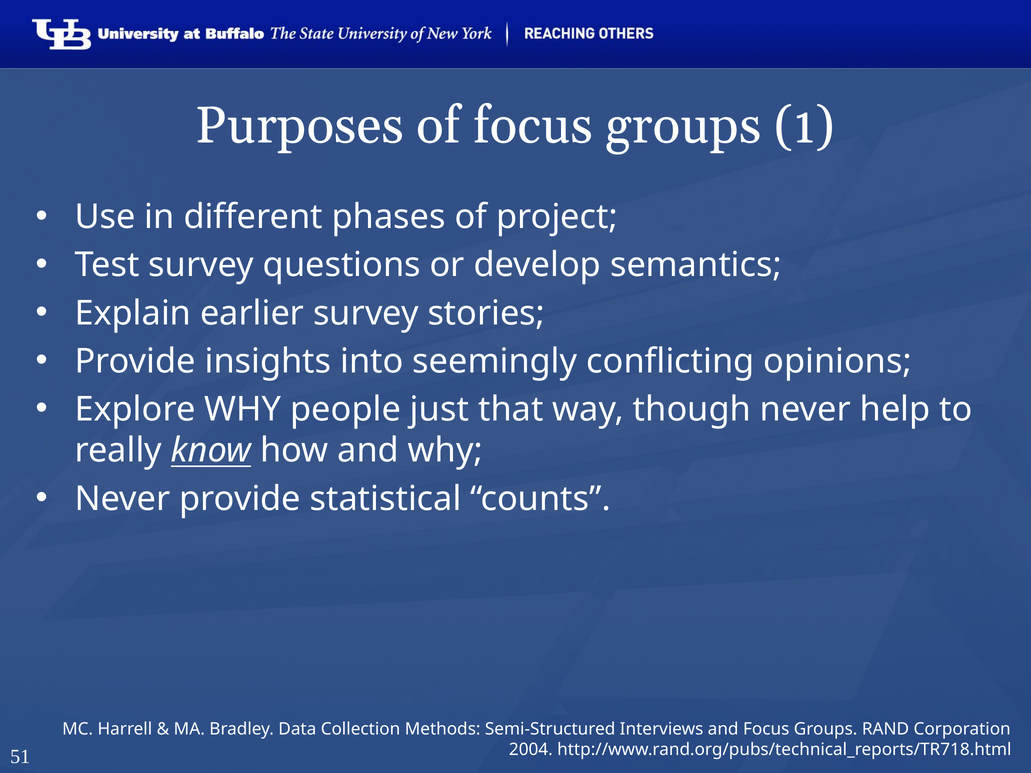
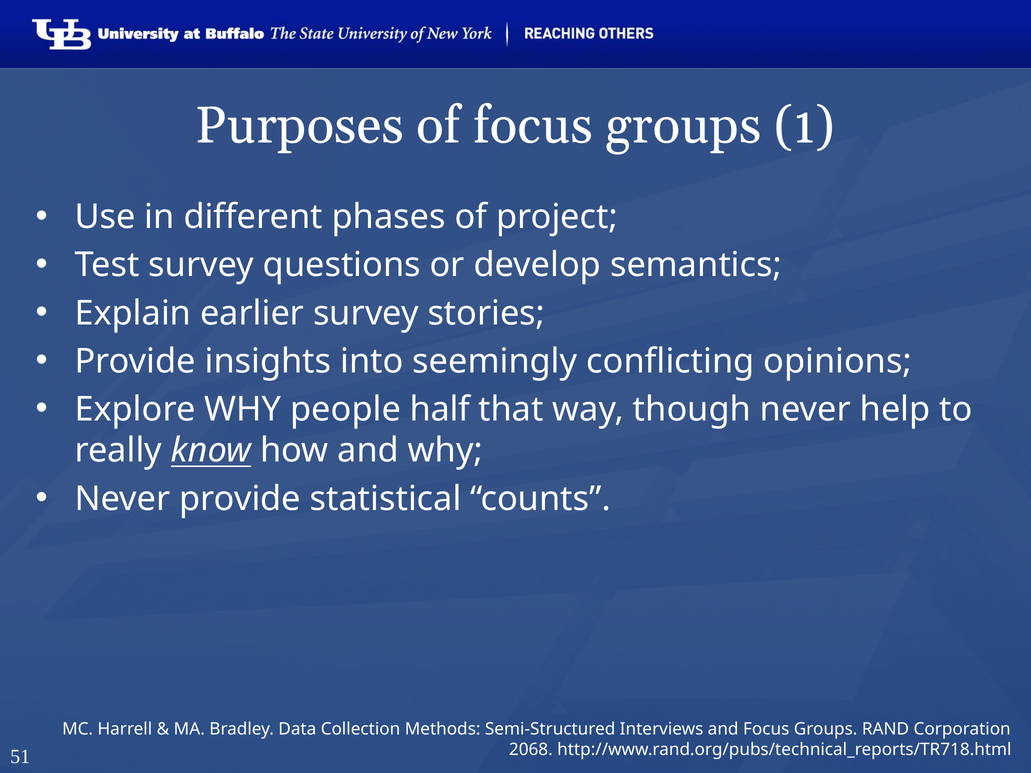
just: just -> half
2004: 2004 -> 2068
